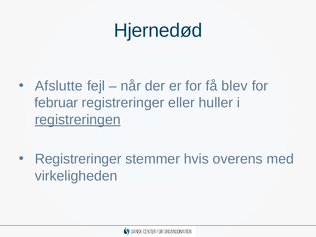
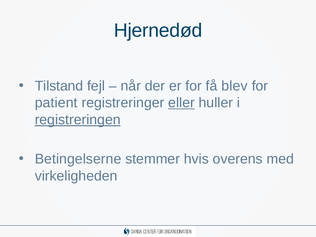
Afslutte: Afslutte -> Tilstand
februar: februar -> patient
eller underline: none -> present
Registreringer at (78, 159): Registreringer -> Betingelserne
